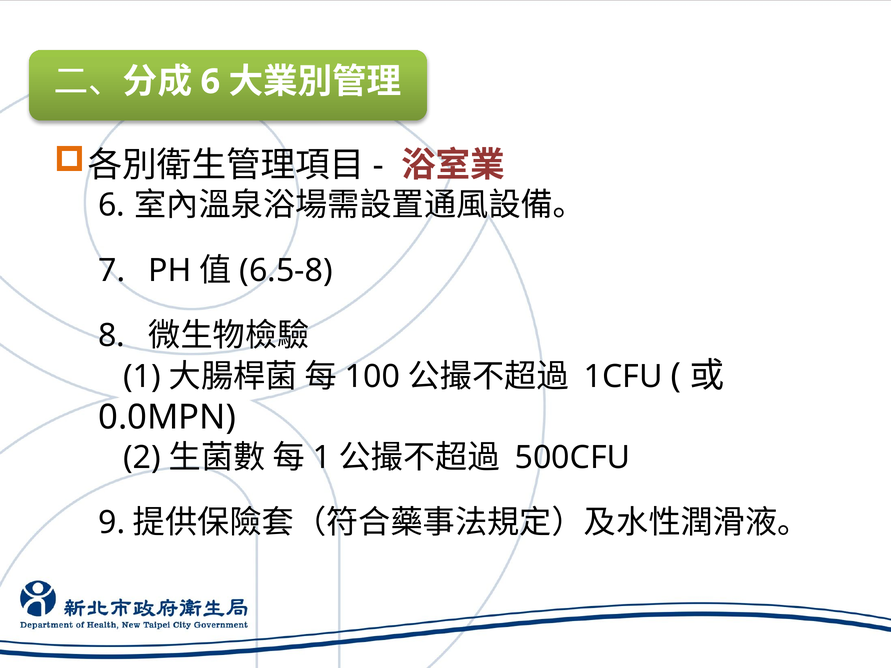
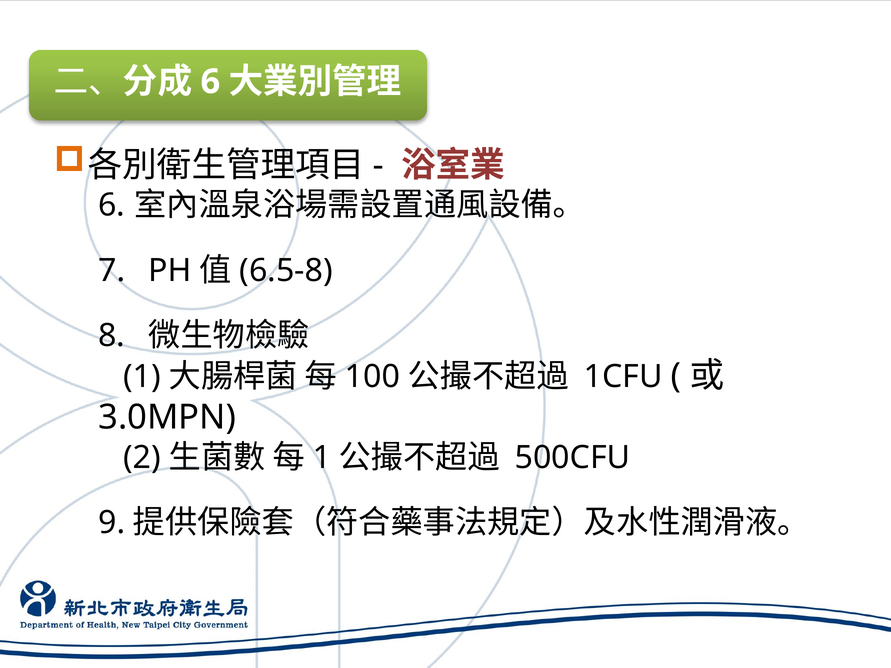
0.0MPN: 0.0MPN -> 3.0MPN
